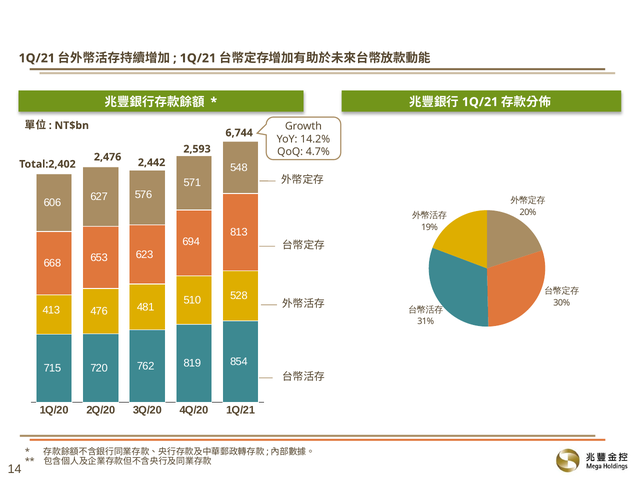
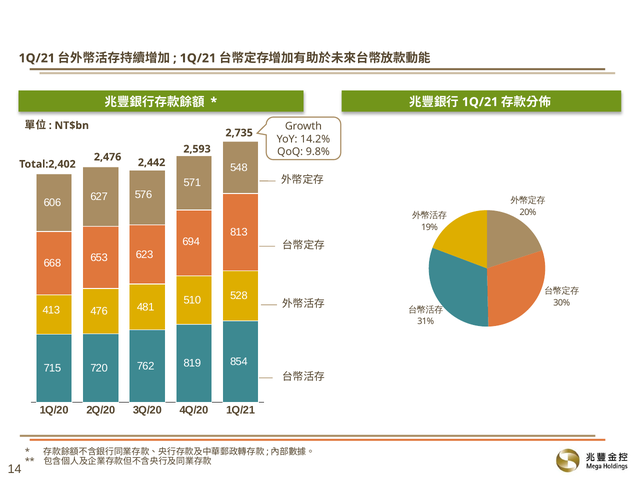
6,744: 6,744 -> 2,735
4.7%: 4.7% -> 9.8%
